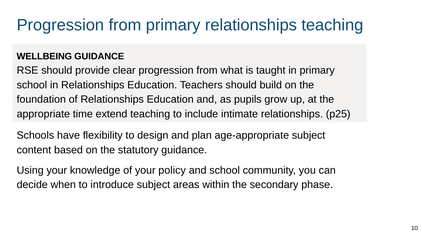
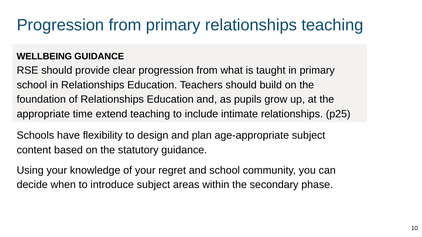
policy: policy -> regret
